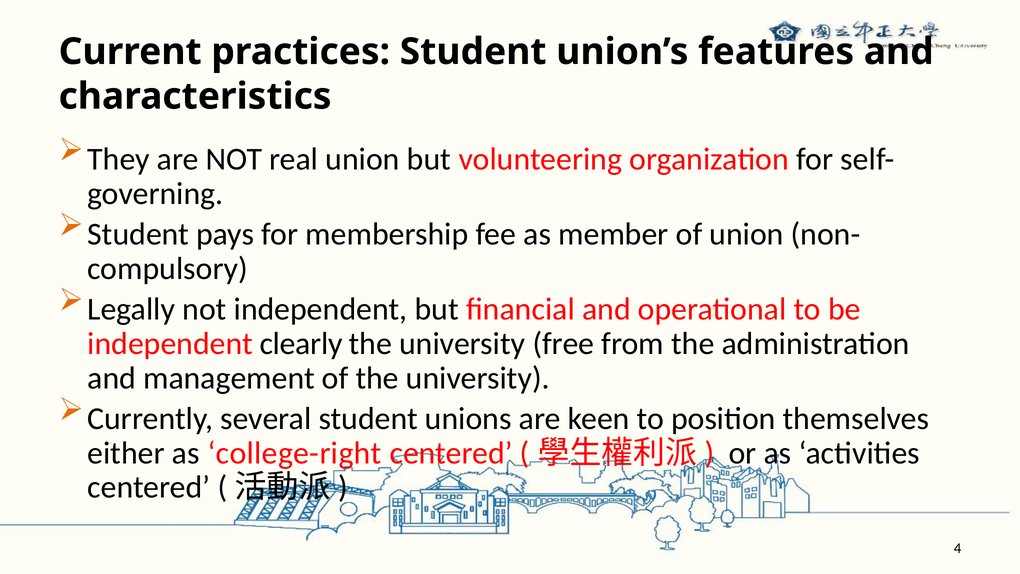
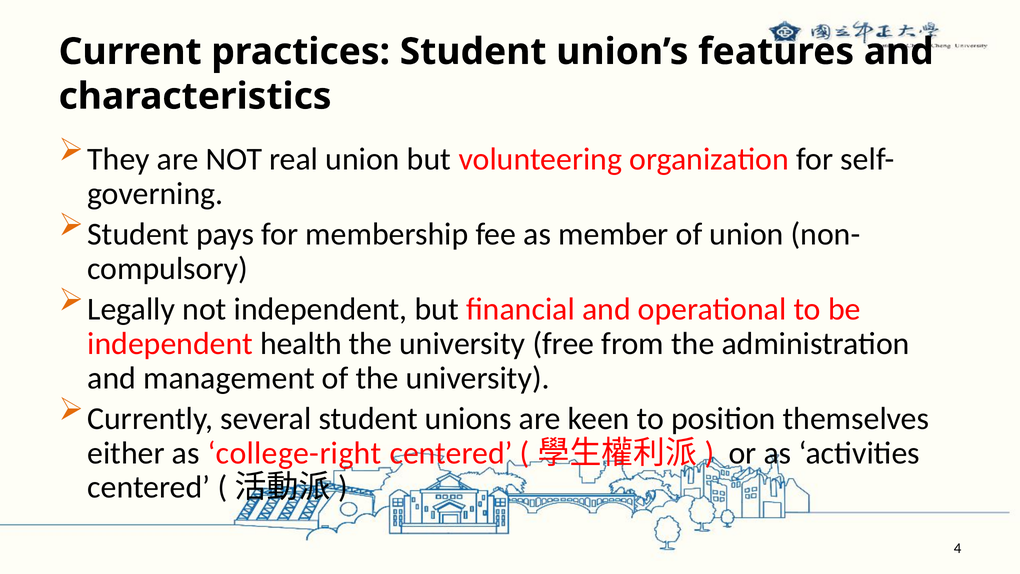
clearly: clearly -> health
